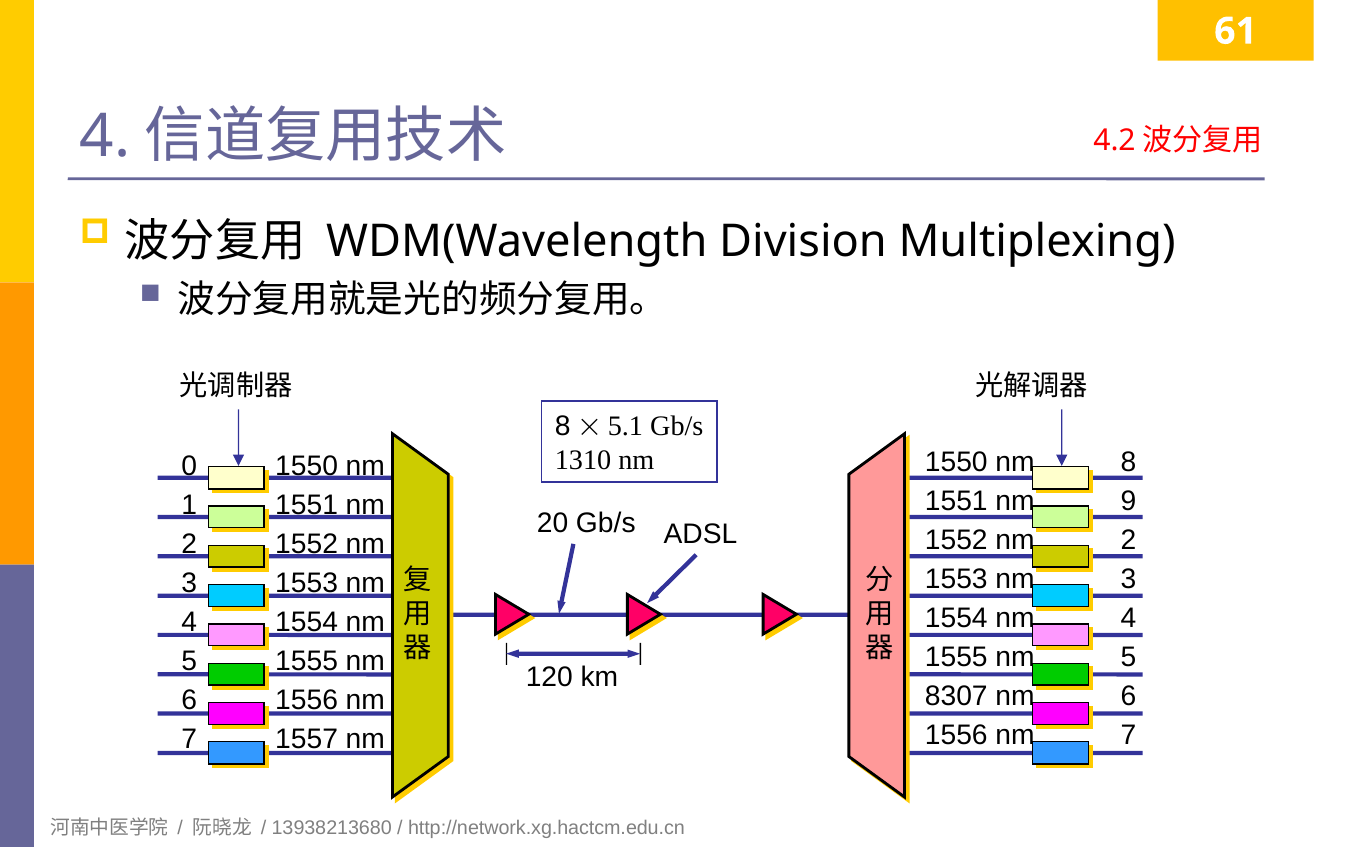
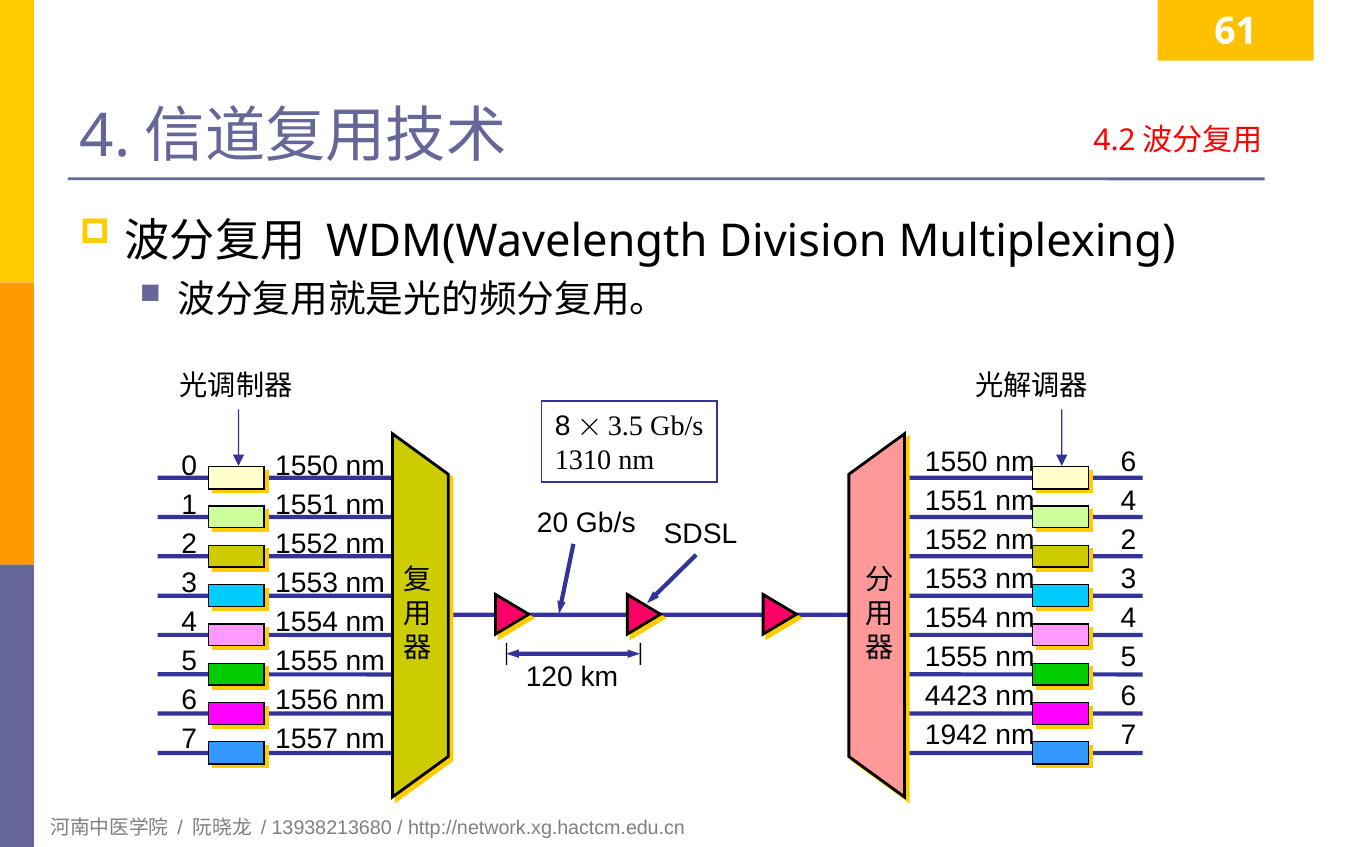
5.1: 5.1 -> 3.5
1550 nm 8: 8 -> 6
1551 nm 9: 9 -> 4
ADSL: ADSL -> SDSL
8307: 8307 -> 4423
1556 at (956, 735): 1556 -> 1942
